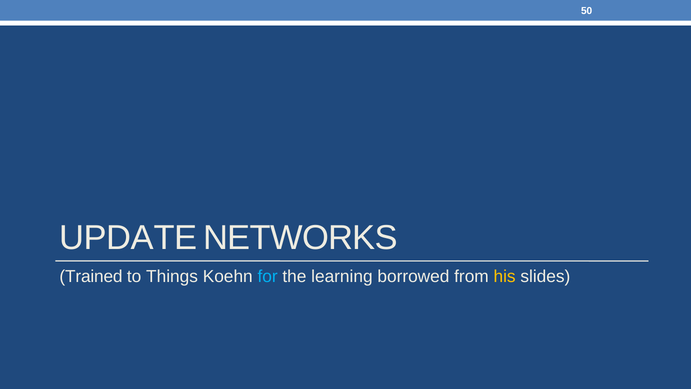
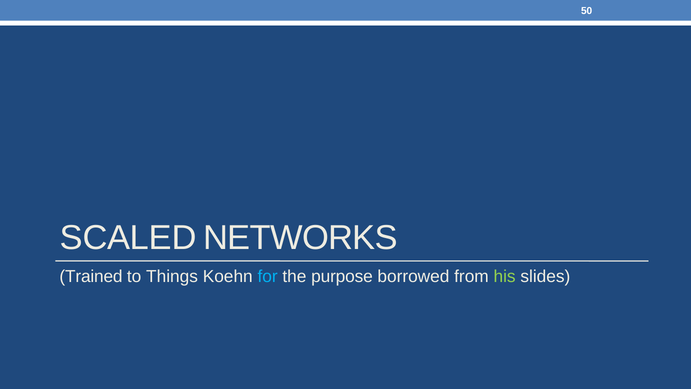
UPDATE: UPDATE -> SCALED
learning: learning -> purpose
his colour: yellow -> light green
